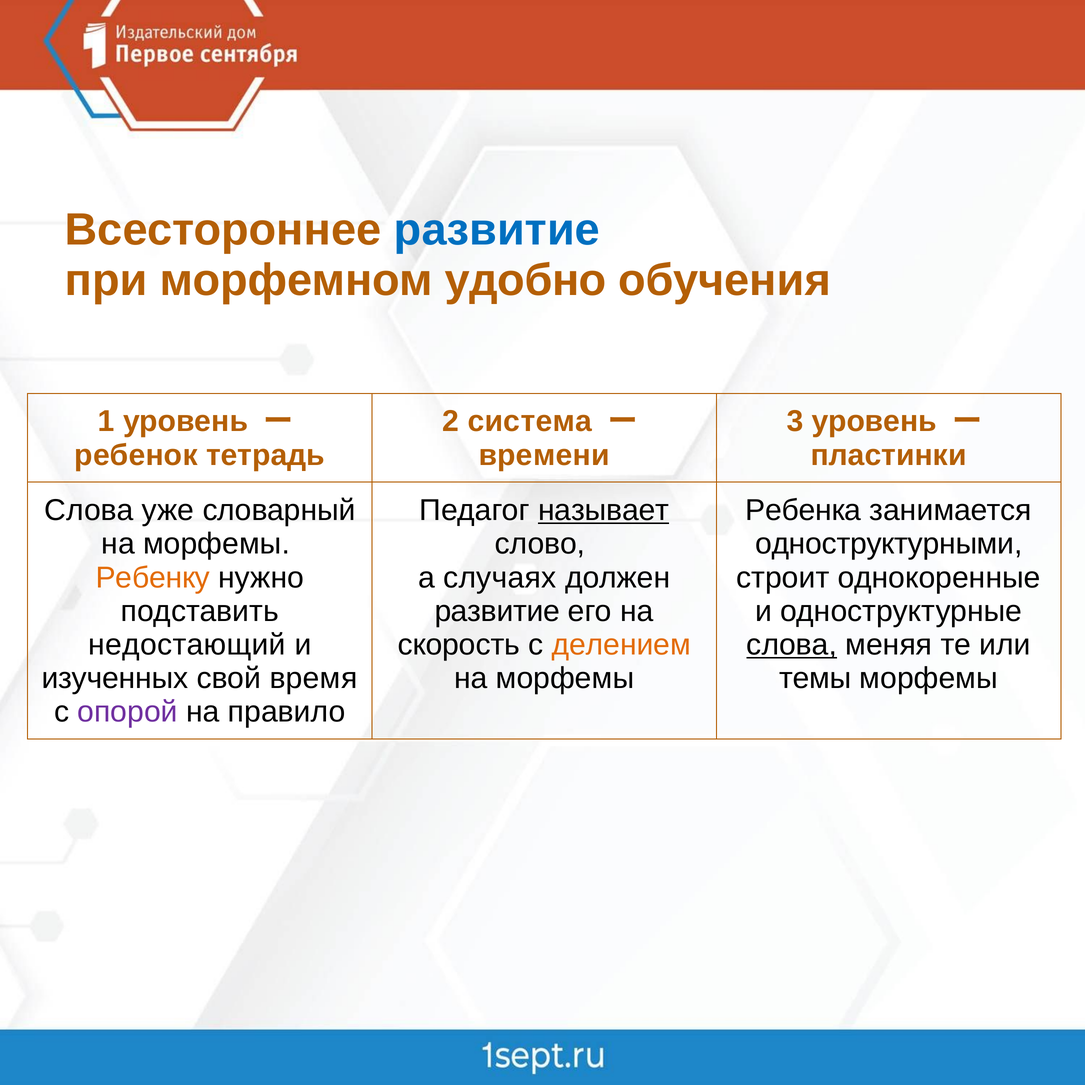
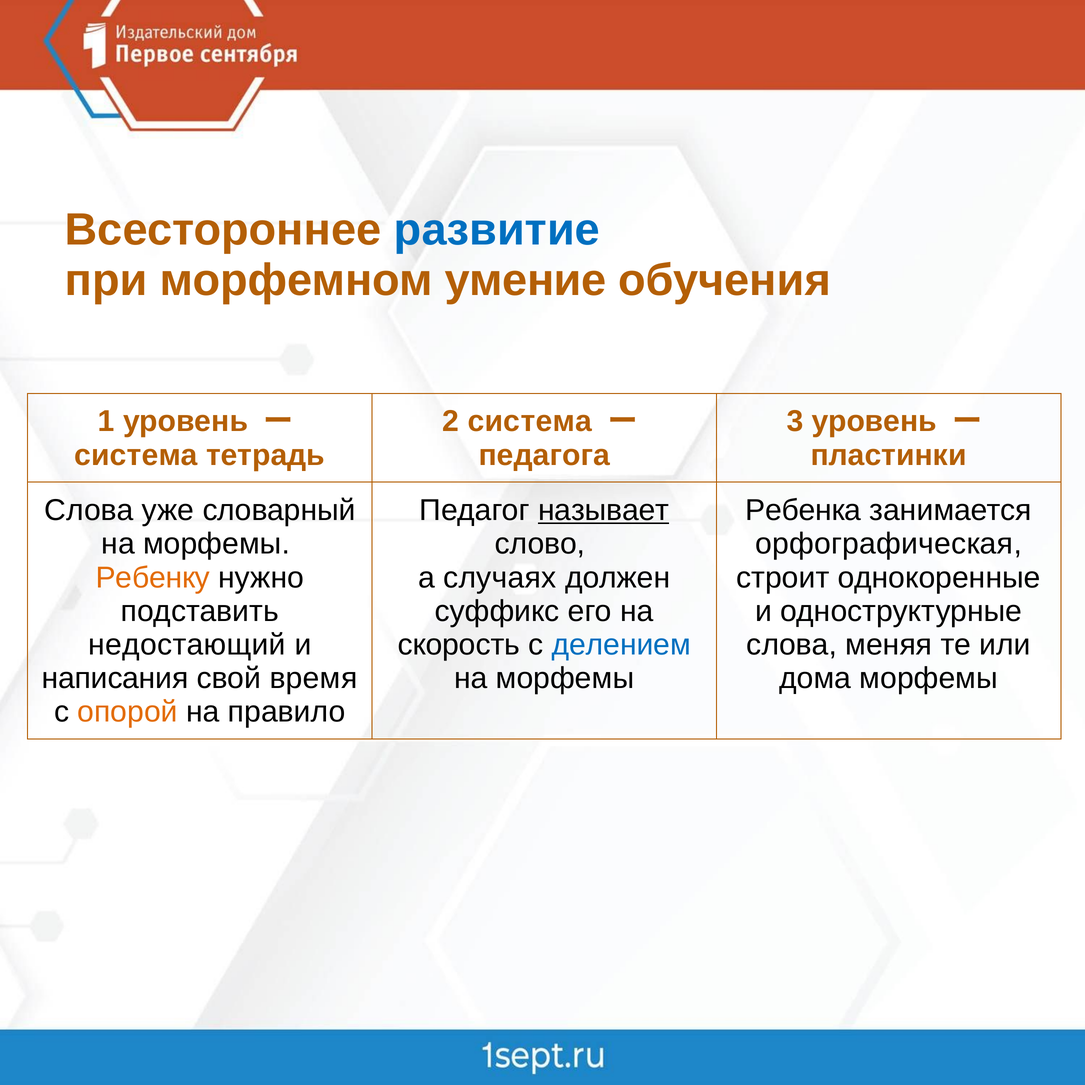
удобно: удобно -> умение
ребенок at (136, 455): ребенок -> система
времени: времени -> педагога
одноструктурными: одноструктурными -> орфографическая
развитие at (497, 611): развитие -> суффикс
делением colour: orange -> blue
слова at (792, 645) underline: present -> none
изученных: изученных -> написания
темы: темы -> дома
опорой colour: purple -> orange
